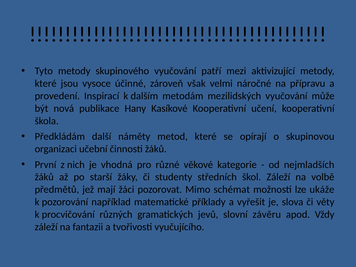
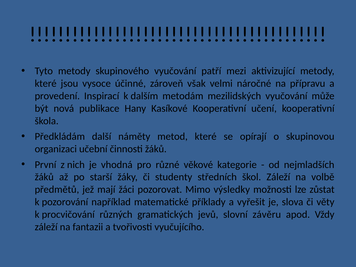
schémat: schémat -> výsledky
ukáže: ukáže -> zůstat
